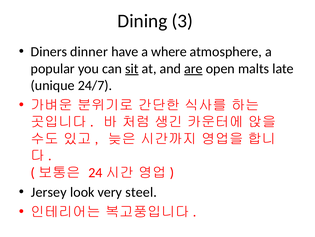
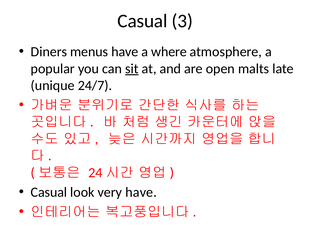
Dining at (142, 21): Dining -> Casual
dinner: dinner -> menus
are underline: present -> none
Jersey at (49, 192): Jersey -> Casual
very steel: steel -> have
